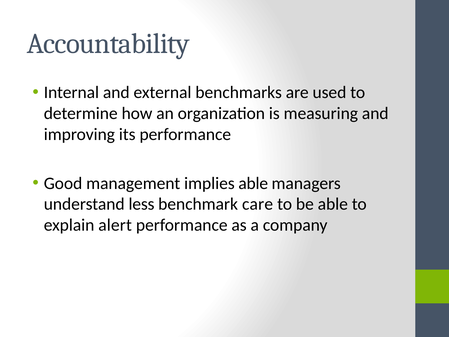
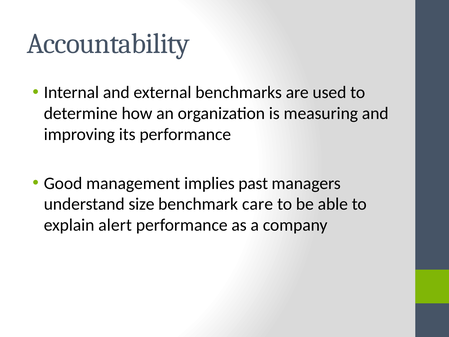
implies able: able -> past
less: less -> size
